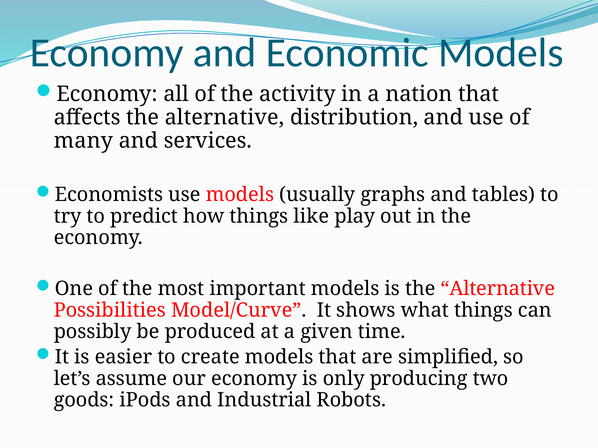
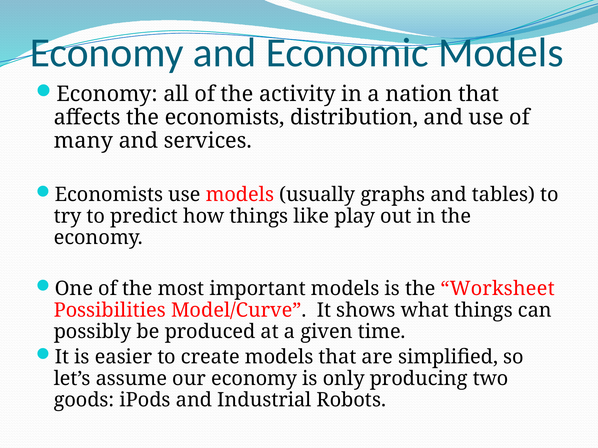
affects the alternative: alternative -> economists
is the Alternative: Alternative -> Worksheet
